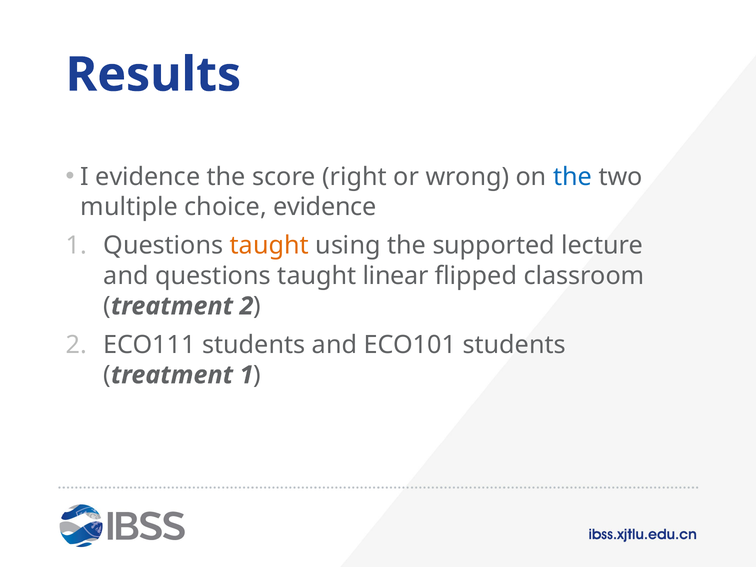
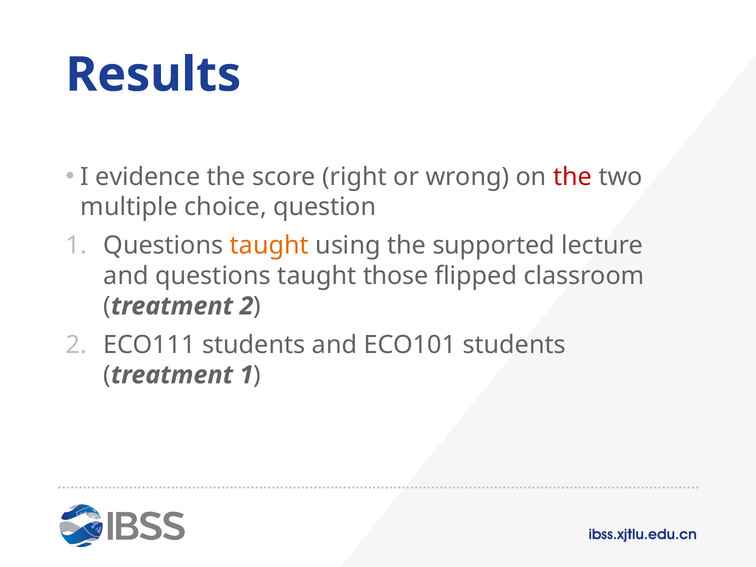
the at (573, 177) colour: blue -> red
choice evidence: evidence -> question
linear: linear -> those
